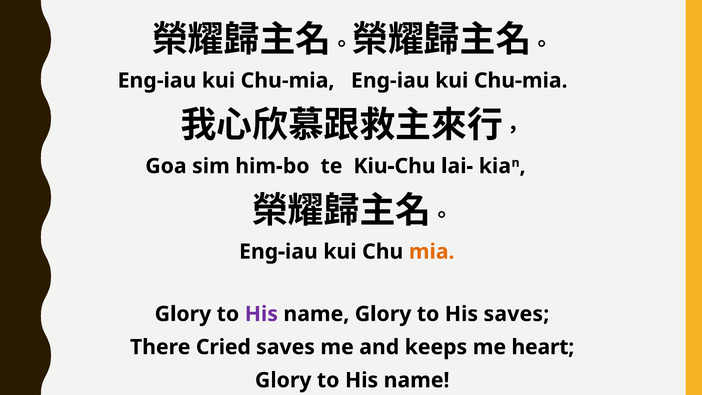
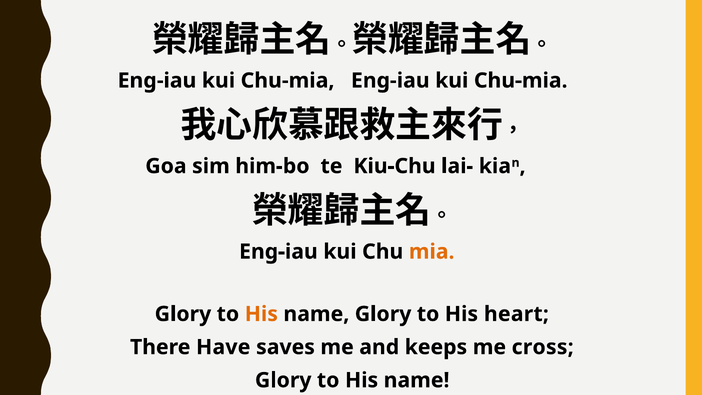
His at (261, 314) colour: purple -> orange
His saves: saves -> heart
Cried: Cried -> Have
heart: heart -> cross
